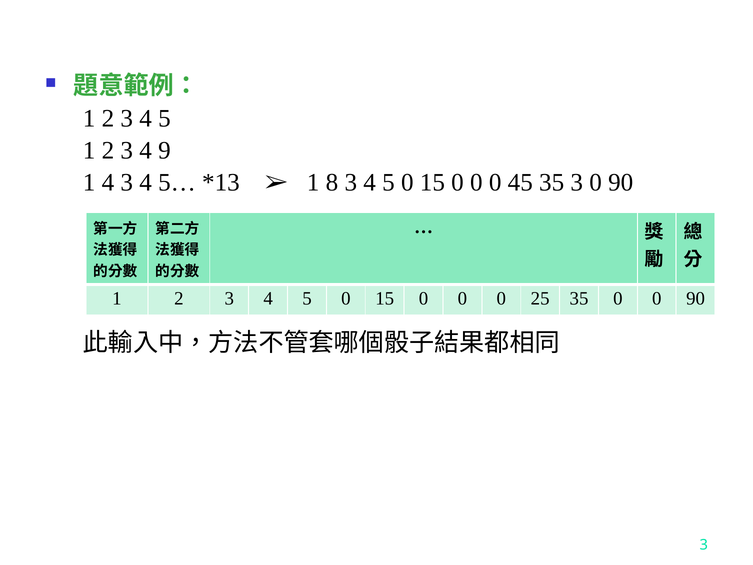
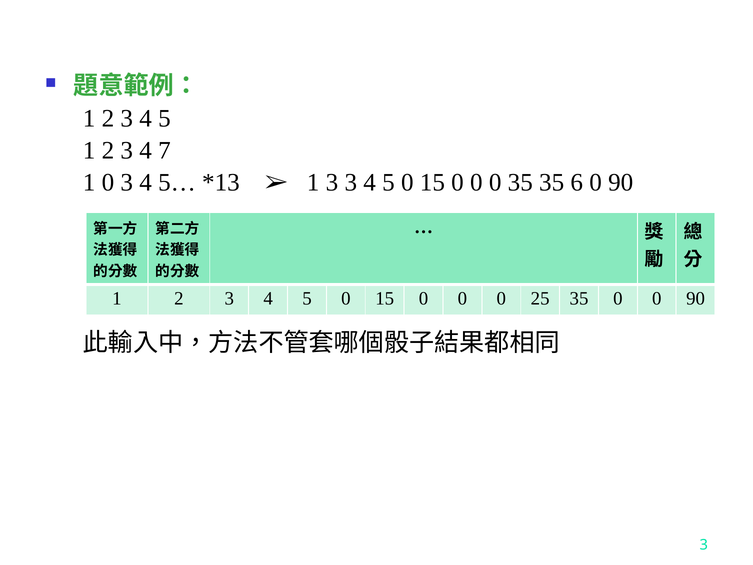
9: 9 -> 7
1 4: 4 -> 0
1 8: 8 -> 3
0 45: 45 -> 35
35 3: 3 -> 6
